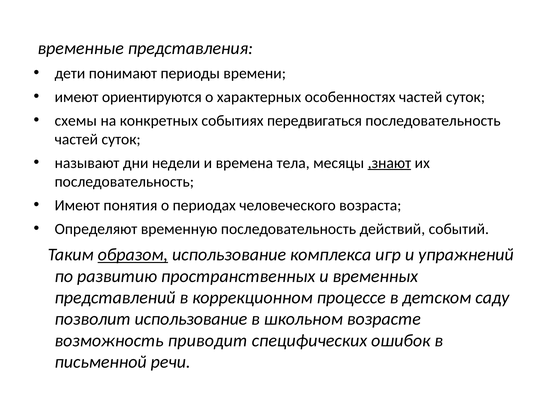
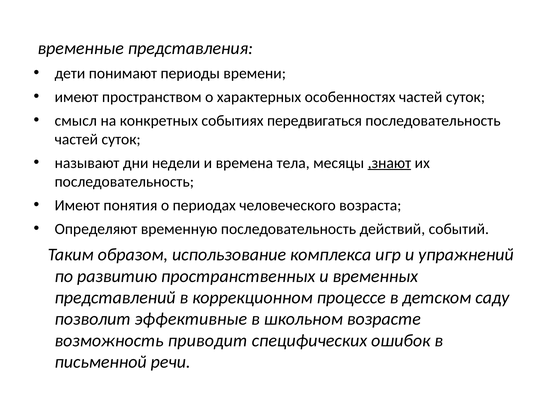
ориентируются: ориентируются -> пространством
схемы: схемы -> смысл
образом underline: present -> none
позволит использование: использование -> эффективные
